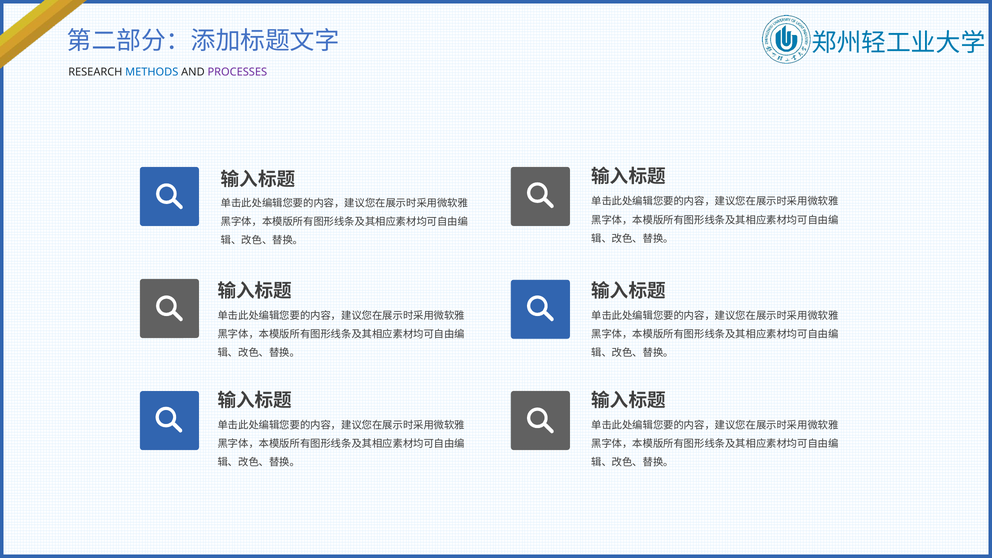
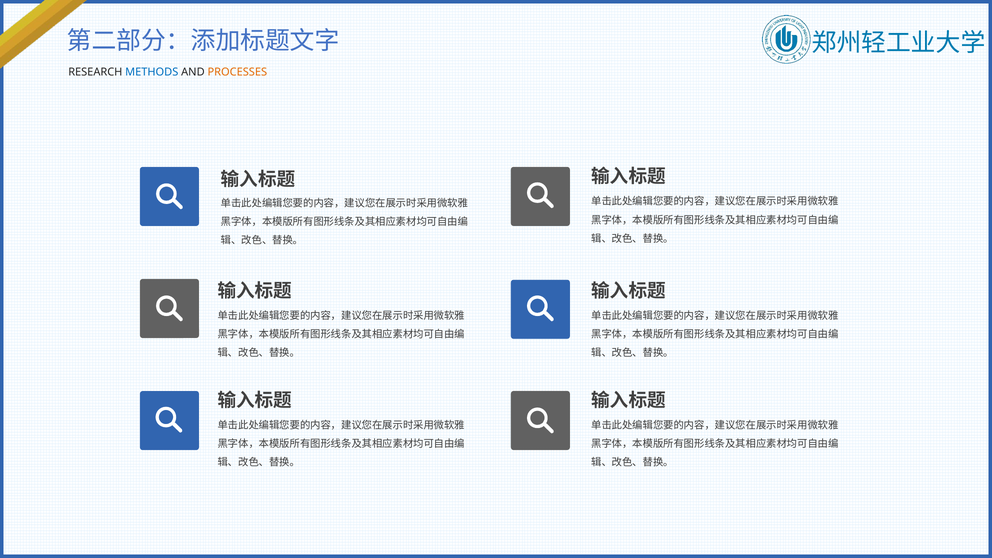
PROCESSES colour: purple -> orange
